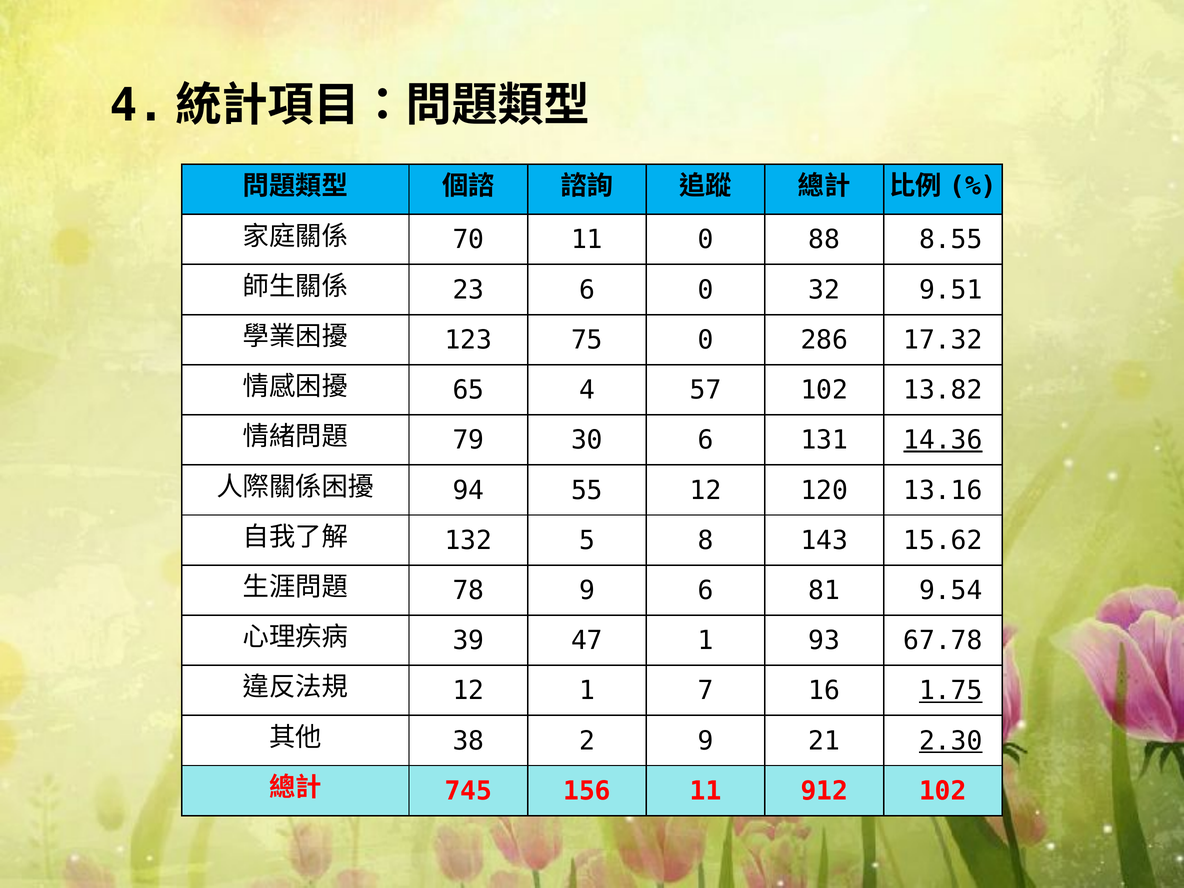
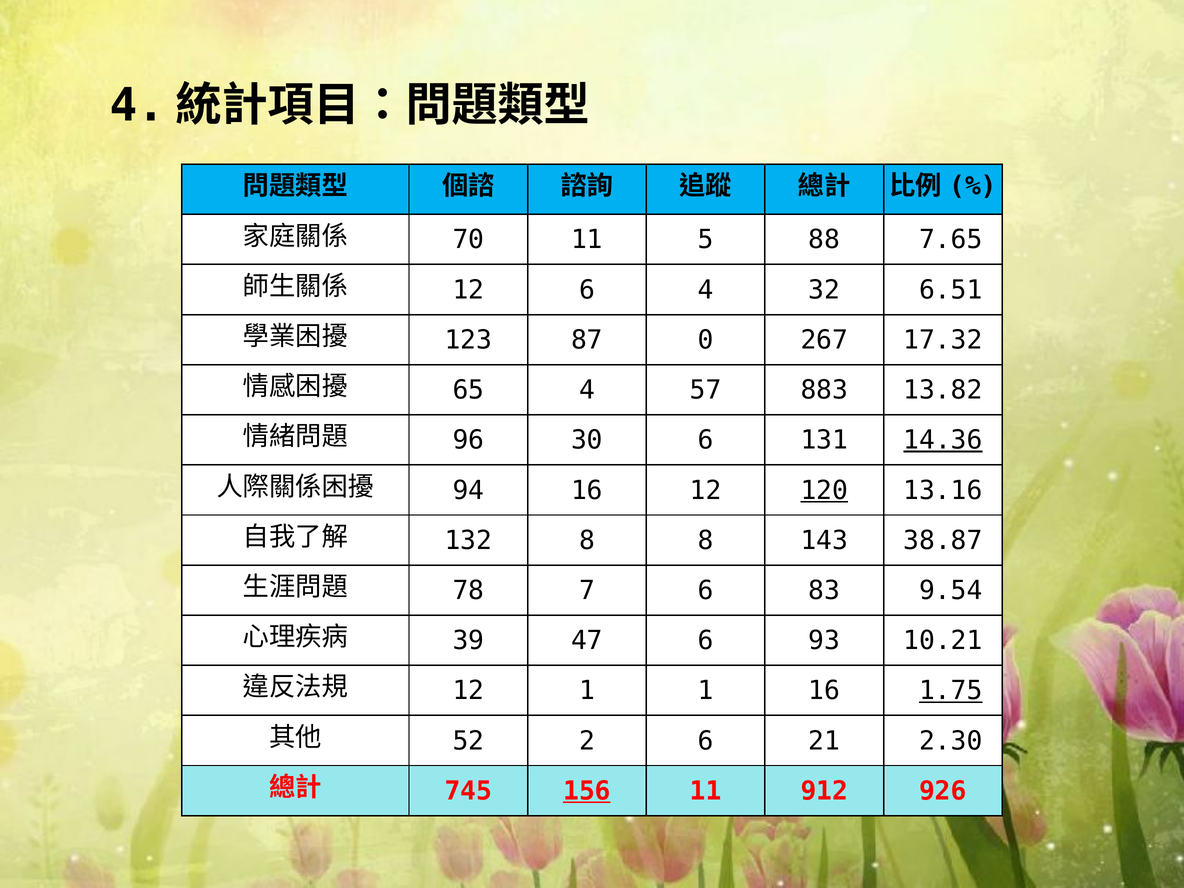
11 0: 0 -> 5
8.55: 8.55 -> 7.65
23 at (468, 290): 23 -> 12
6 0: 0 -> 4
9.51: 9.51 -> 6.51
75: 75 -> 87
286: 286 -> 267
57 102: 102 -> 883
79: 79 -> 96
94 55: 55 -> 16
120 underline: none -> present
132 5: 5 -> 8
15.62: 15.62 -> 38.87
78 9: 9 -> 7
81: 81 -> 83
47 1: 1 -> 6
67.78: 67.78 -> 10.21
1 7: 7 -> 1
38: 38 -> 52
2 9: 9 -> 6
2.30 underline: present -> none
156 underline: none -> present
912 102: 102 -> 926
